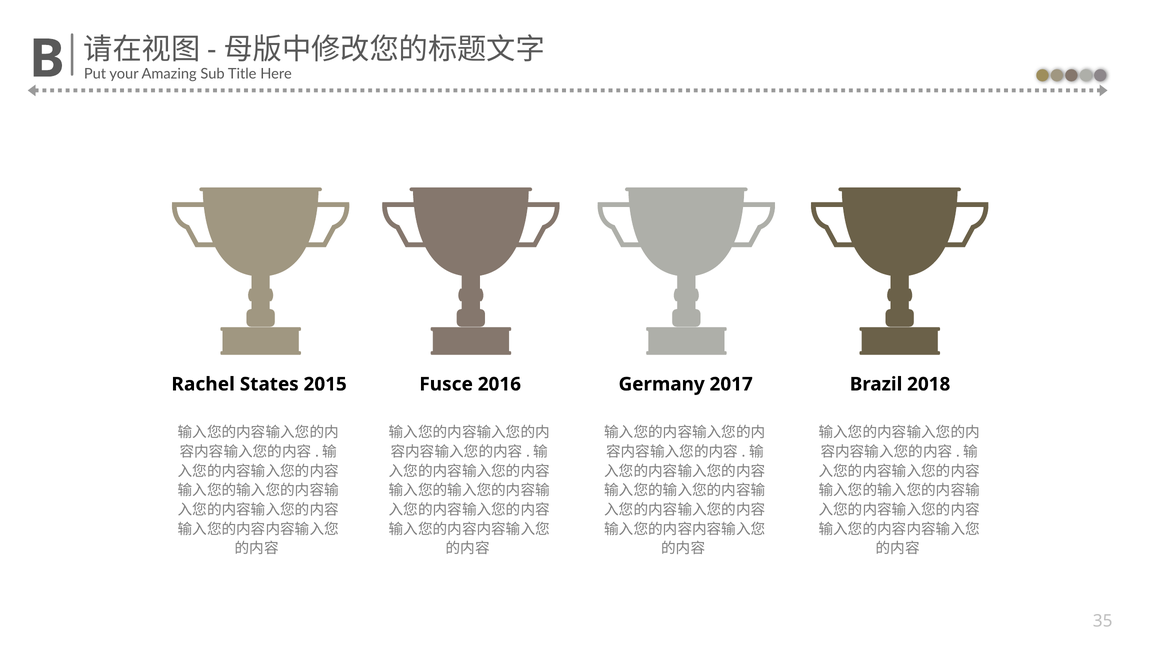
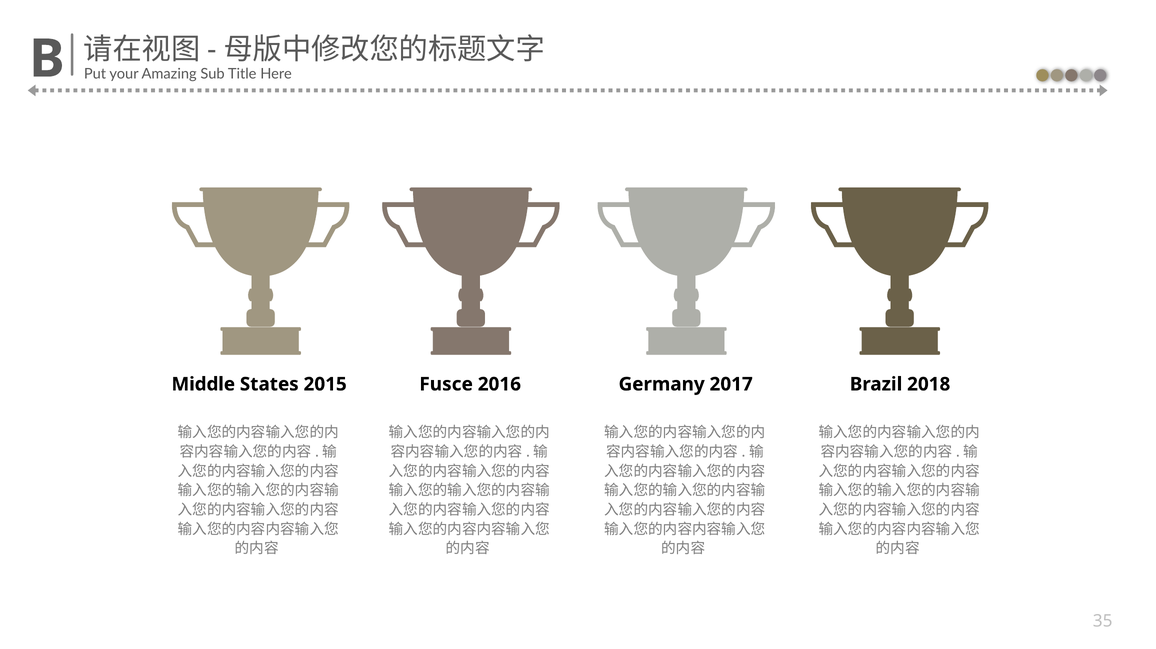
Rachel: Rachel -> Middle
